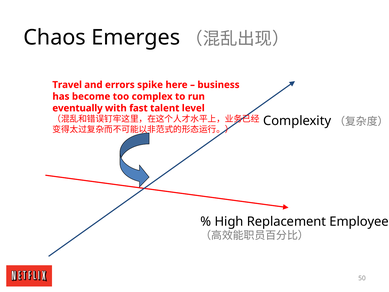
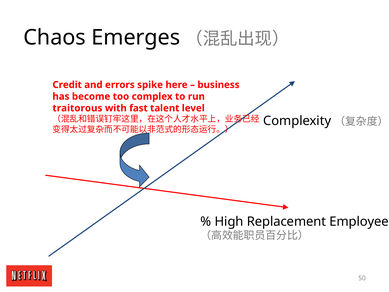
Travel: Travel -> Credit
eventually: eventually -> traitorous
